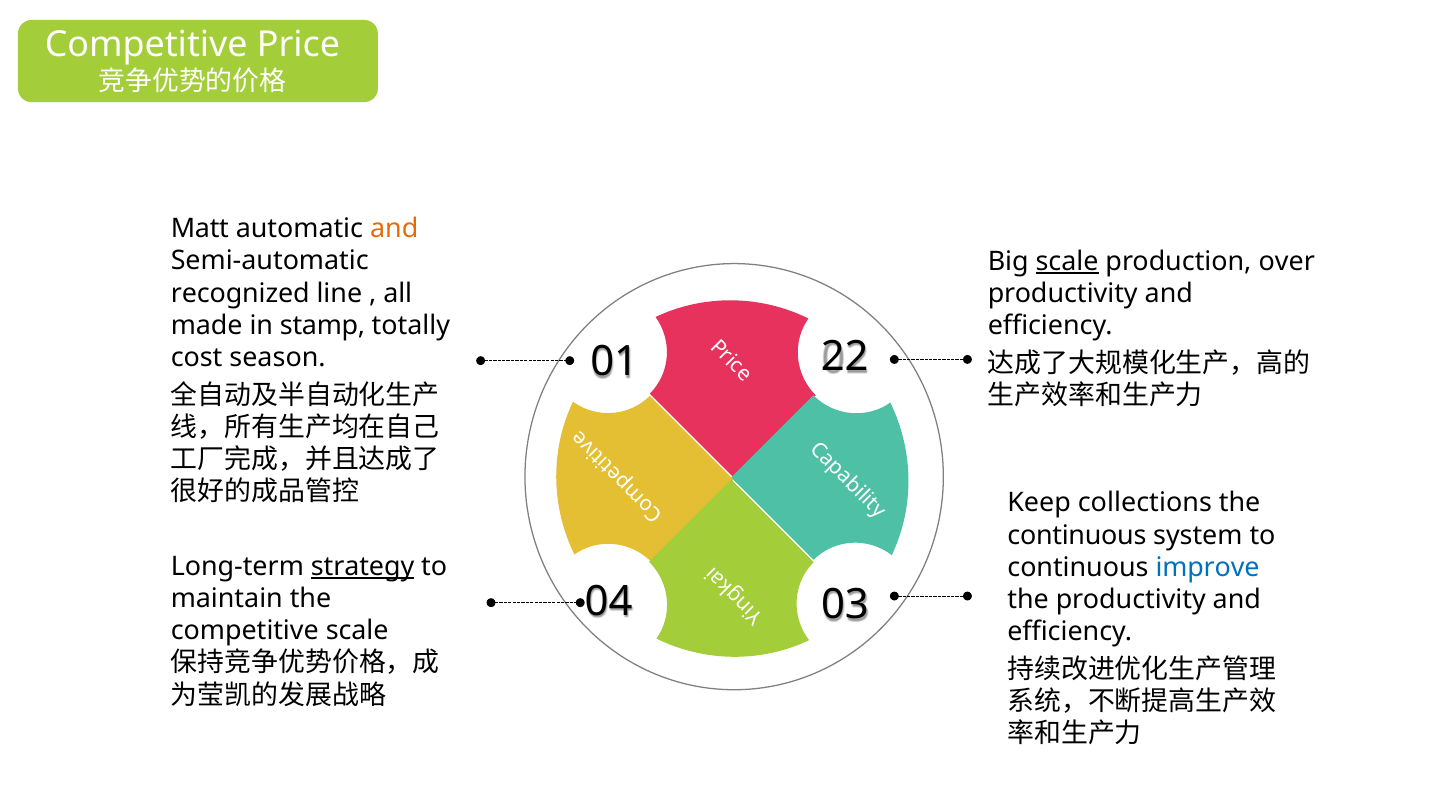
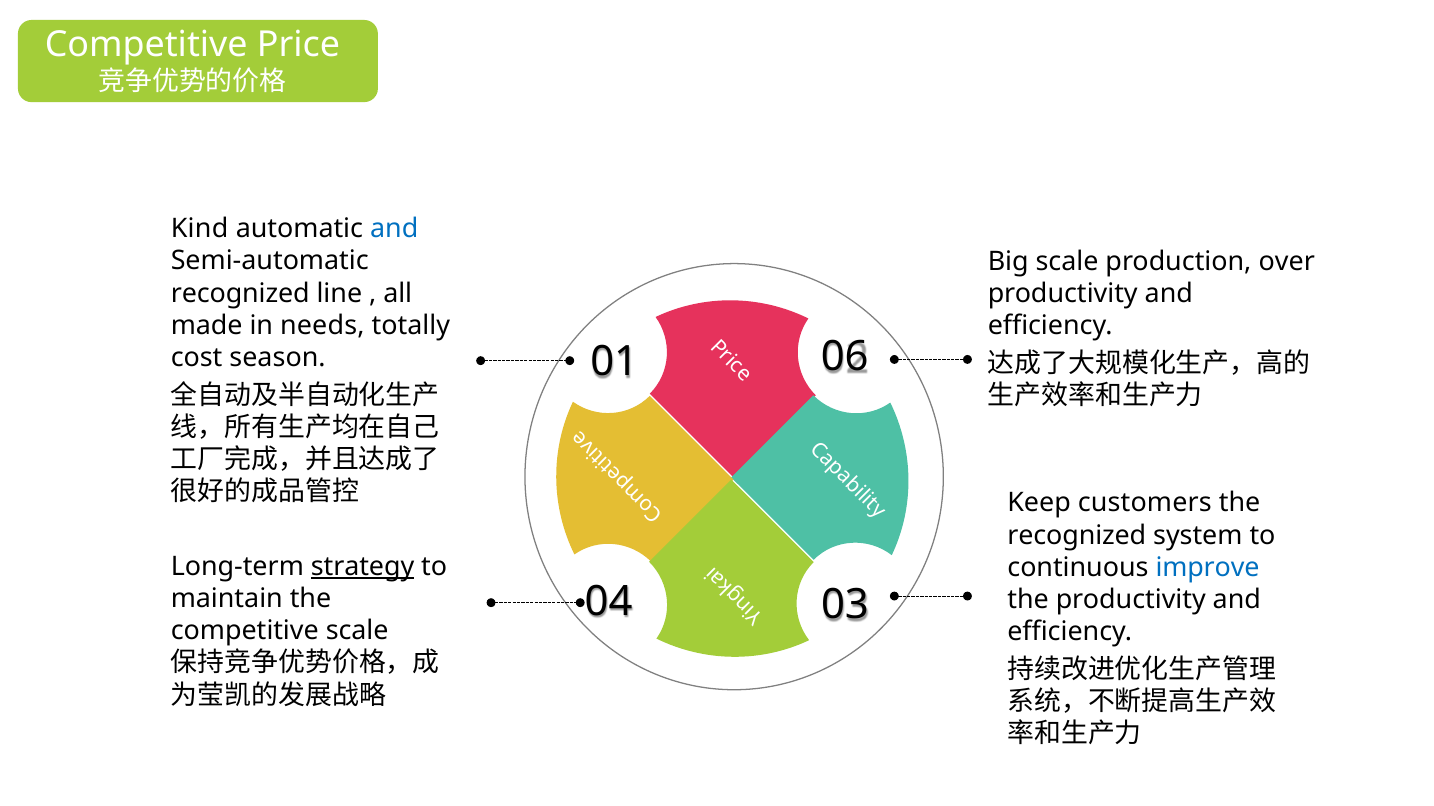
Matt: Matt -> Kind
and at (394, 229) colour: orange -> blue
scale at (1067, 262) underline: present -> none
stamp: stamp -> needs
22: 22 -> 06
collections: collections -> customers
continuous at (1077, 536): continuous -> recognized
